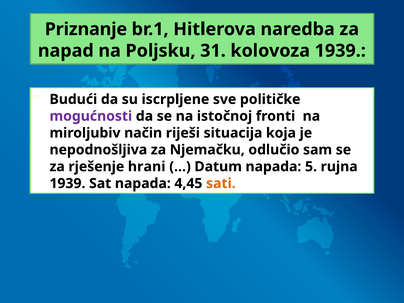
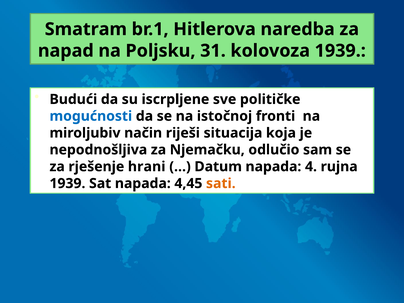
Priznanje: Priznanje -> Smatram
mogućnosti colour: purple -> blue
5: 5 -> 4
